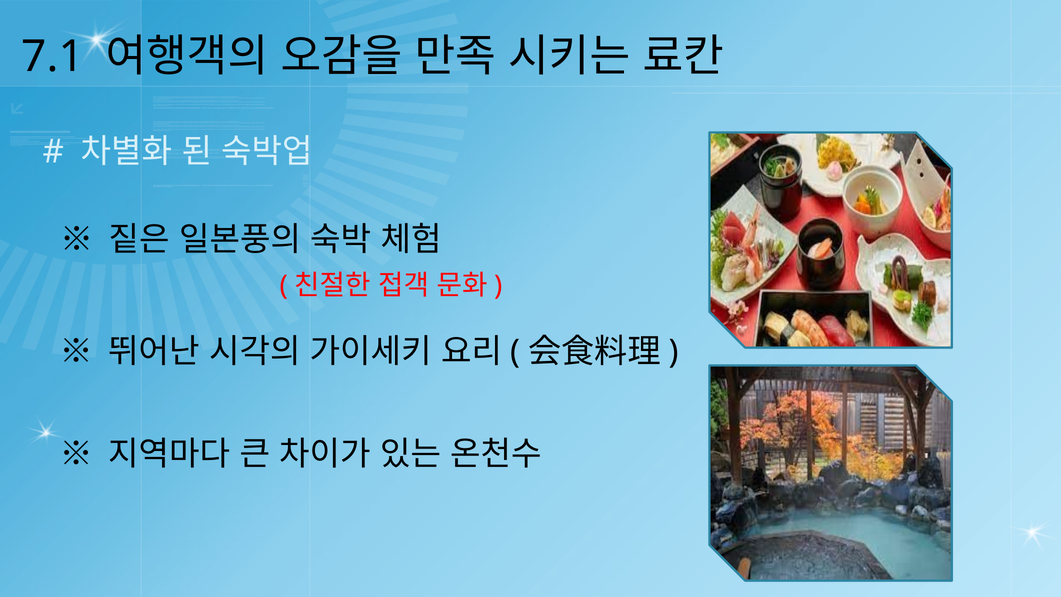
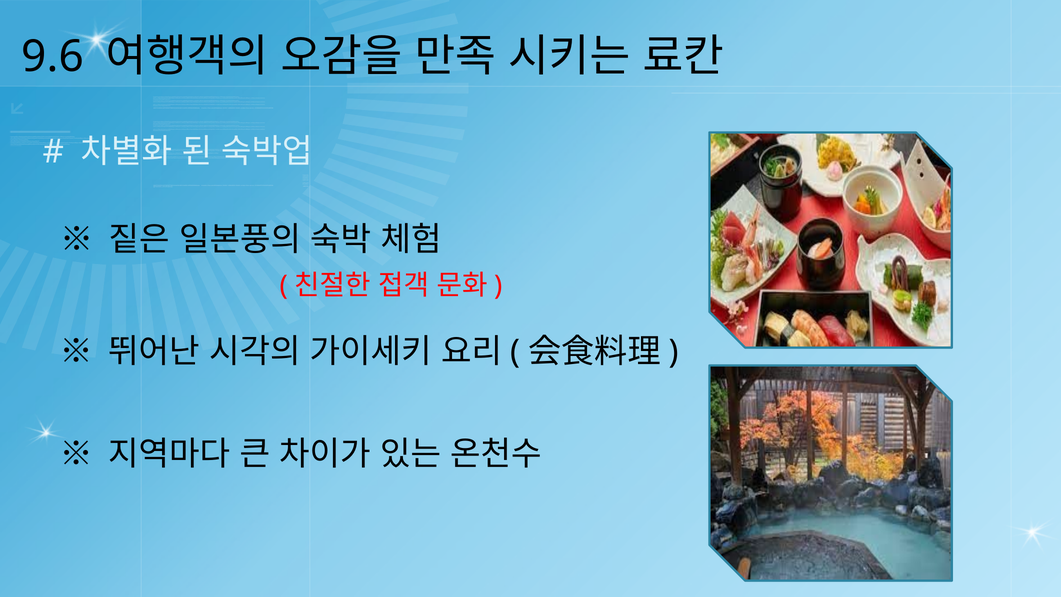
7.1: 7.1 -> 9.6
